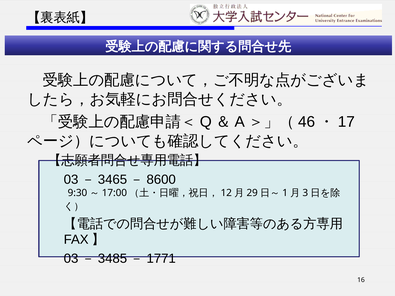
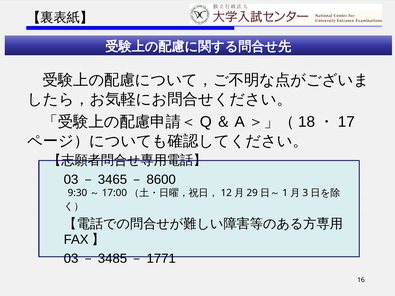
46: 46 -> 18
